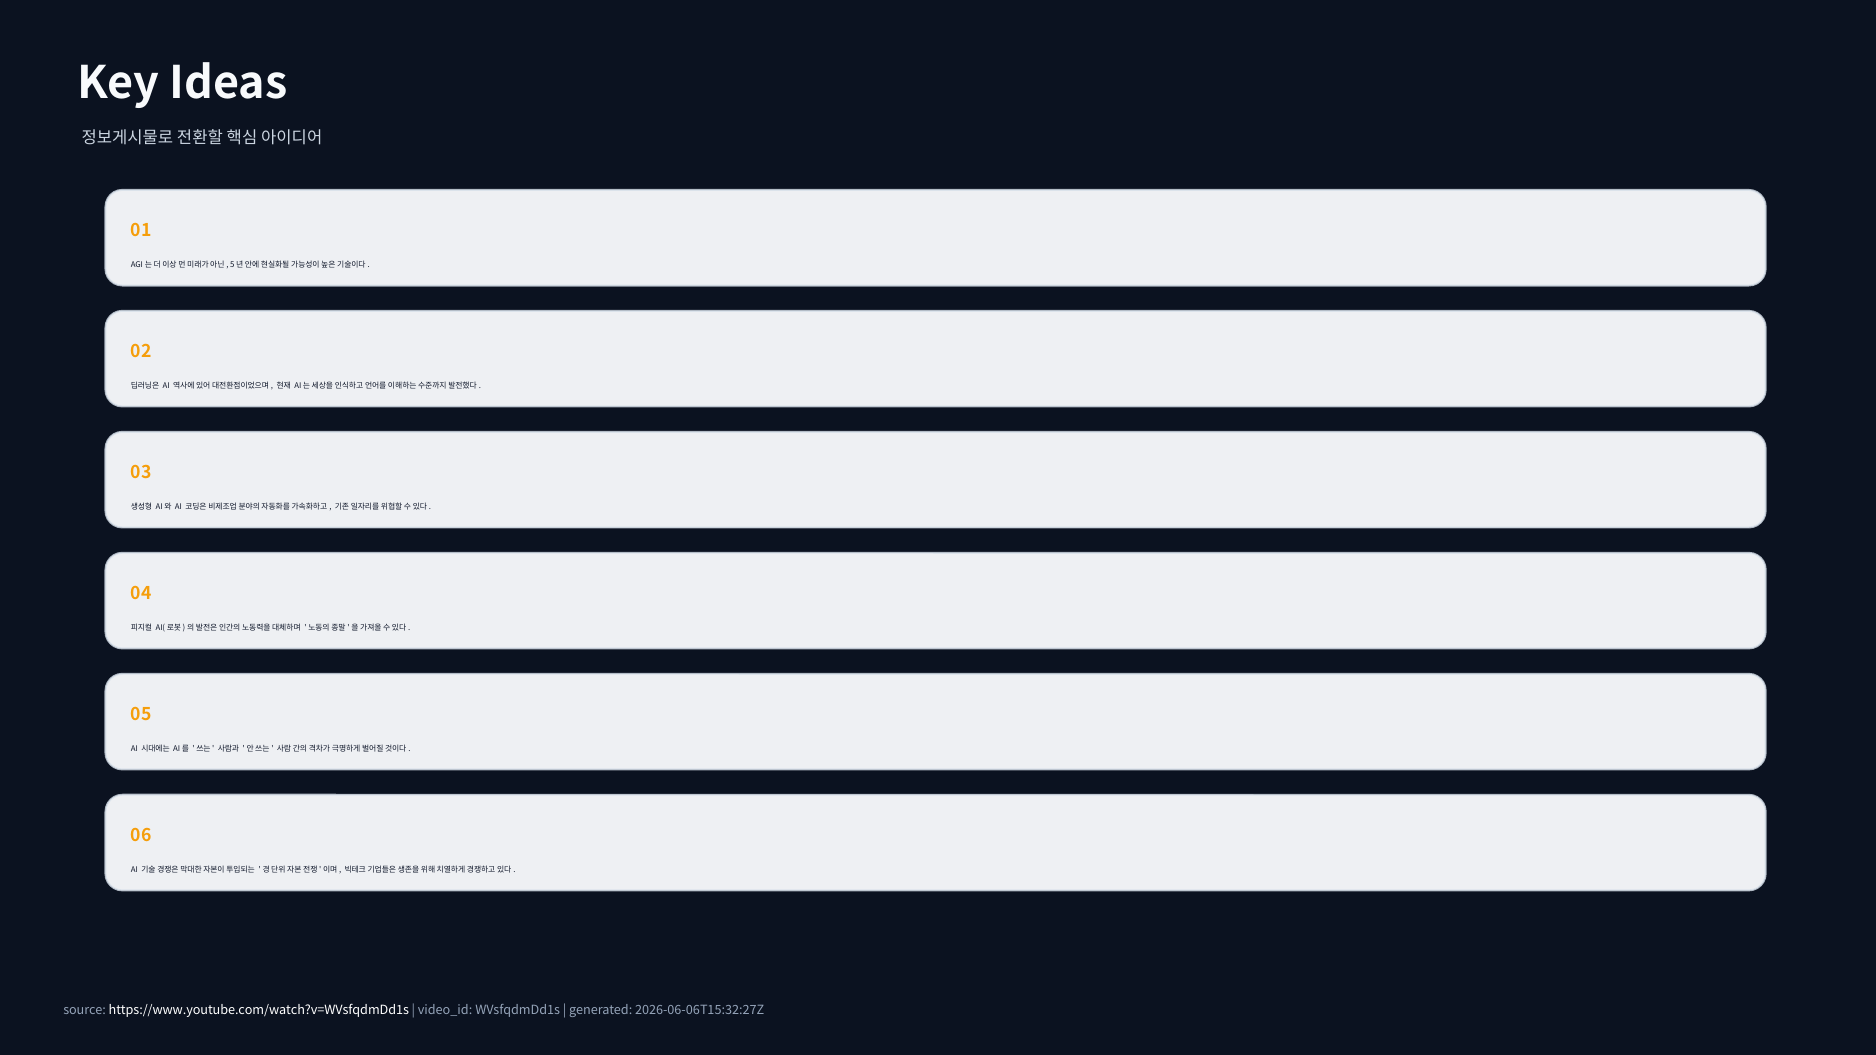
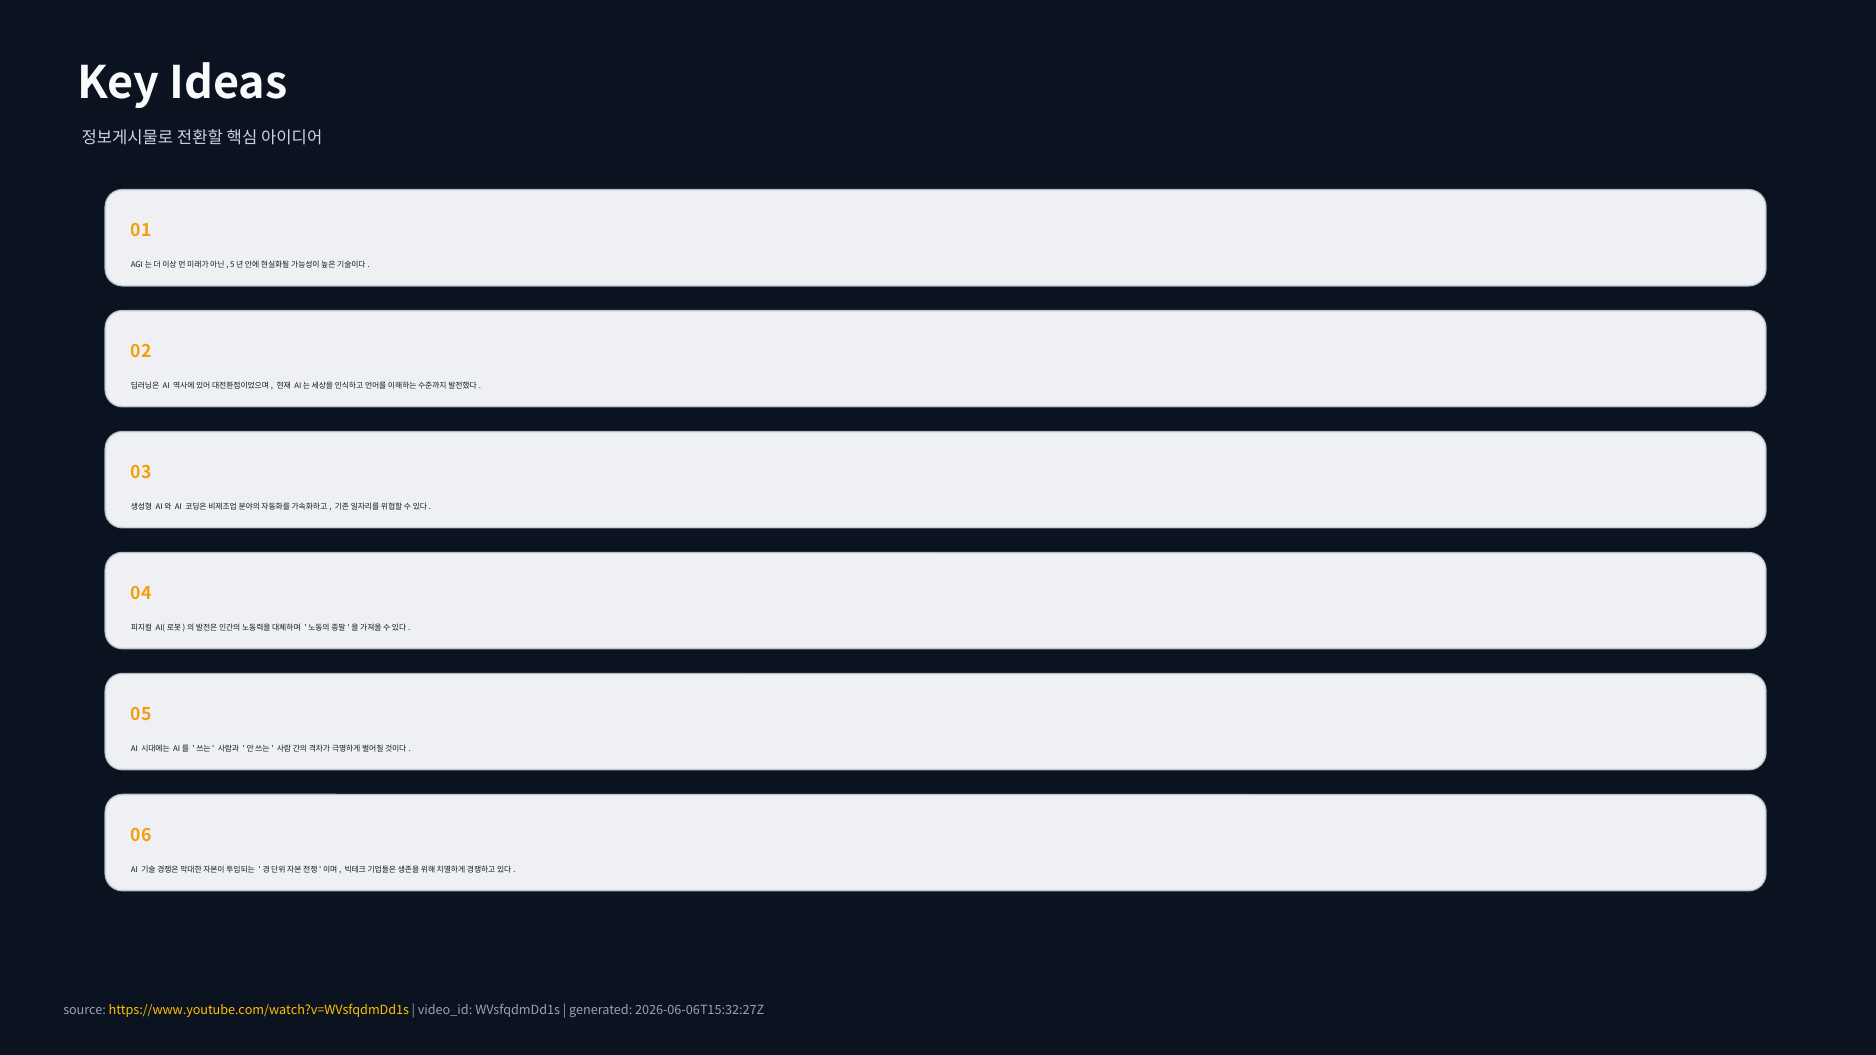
https://www.youtube.com/watch?v=WVsfqdmDd1s colour: white -> yellow
